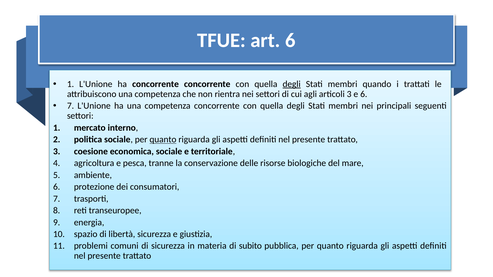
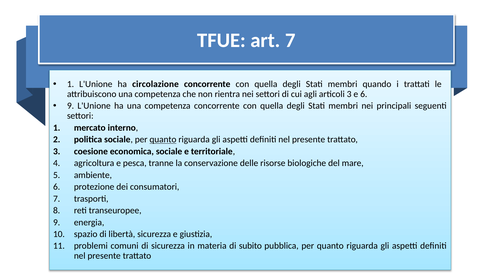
art 6: 6 -> 7
ha concorrente: concorrente -> circolazione
degli at (292, 84) underline: present -> none
7 at (71, 106): 7 -> 9
